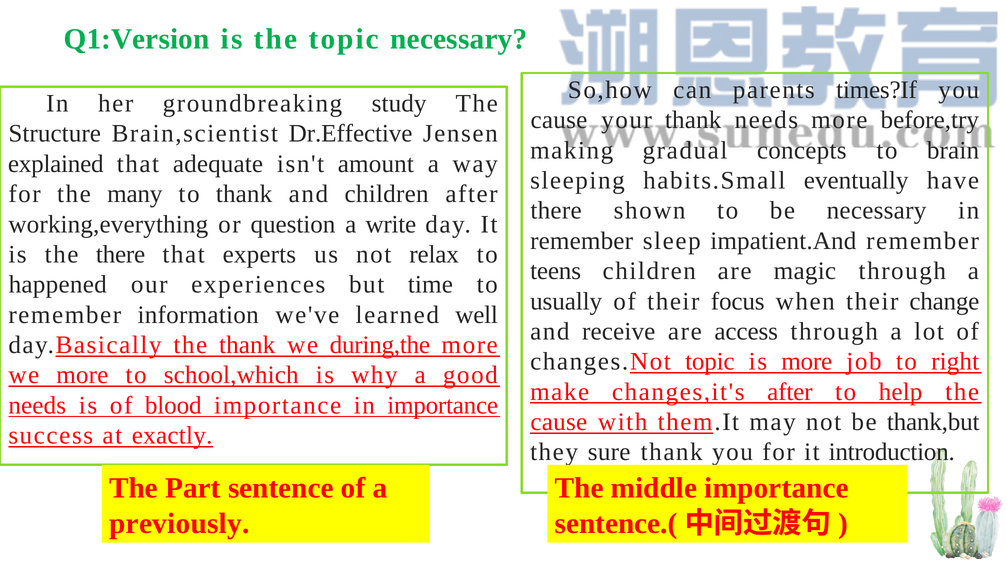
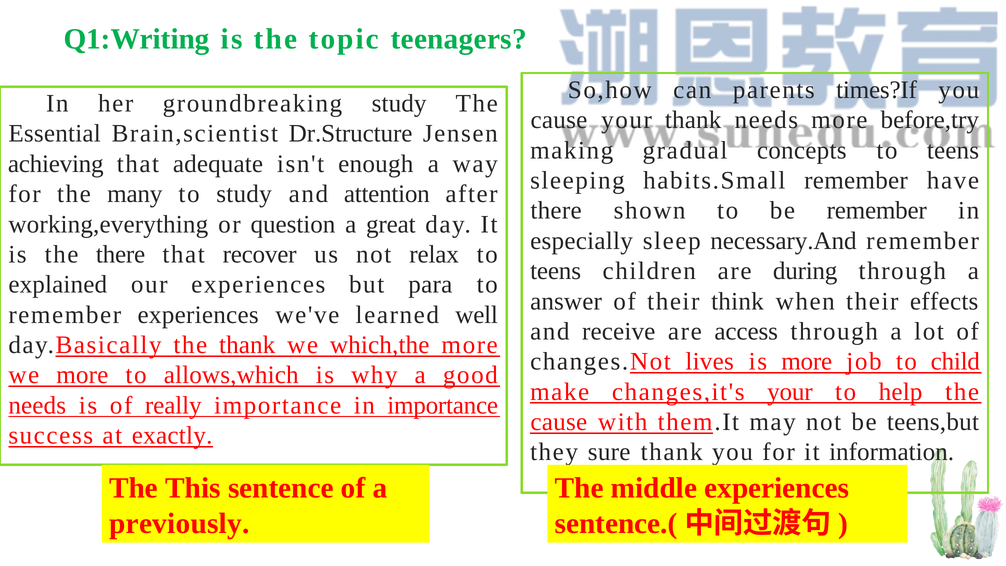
Q1:Version: Q1:Version -> Q1:Writing
topic necessary: necessary -> teenagers
Structure: Structure -> Essential
Dr.Effective: Dr.Effective -> Dr.Structure
to brain: brain -> teens
explained: explained -> achieving
amount: amount -> enough
habits.Small eventually: eventually -> remember
to thank: thank -> study
and children: children -> attention
be necessary: necessary -> remember
write: write -> great
remember at (582, 241): remember -> especially
impatient.And: impatient.And -> necessary.And
experts: experts -> recover
magic: magic -> during
happened: happened -> explained
time: time -> para
usually: usually -> answer
focus: focus -> think
change: change -> effects
remember information: information -> experiences
during,the: during,the -> which,the
changes.Not topic: topic -> lives
right: right -> child
school,which: school,which -> allows,which
changes,it's after: after -> your
blood: blood -> really
thank,but: thank,but -> teens,but
introduction: introduction -> information
Part: Part -> This
middle importance: importance -> experiences
